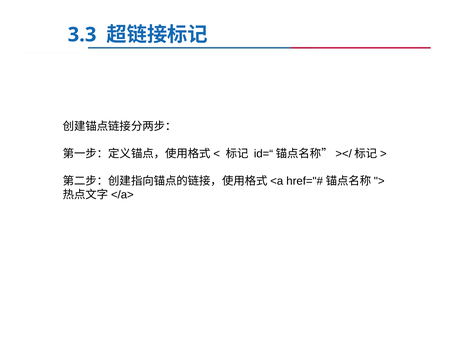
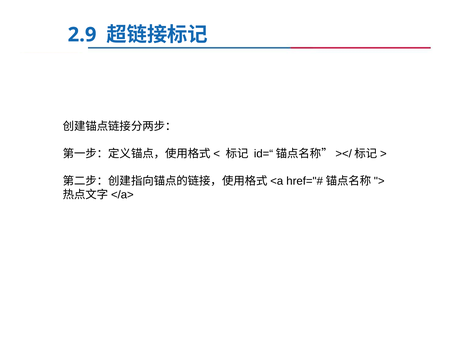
3.3: 3.3 -> 2.9
